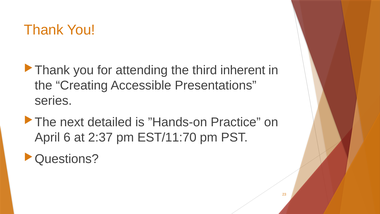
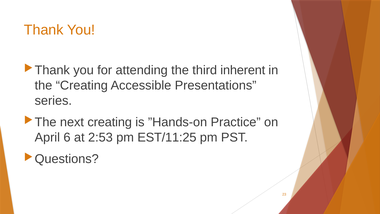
next detailed: detailed -> creating
2:37: 2:37 -> 2:53
EST/11:70: EST/11:70 -> EST/11:25
